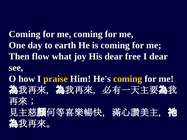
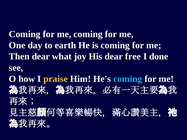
Then flow: flow -> dear
I dear: dear -> done
coming at (128, 79) colour: yellow -> light blue
